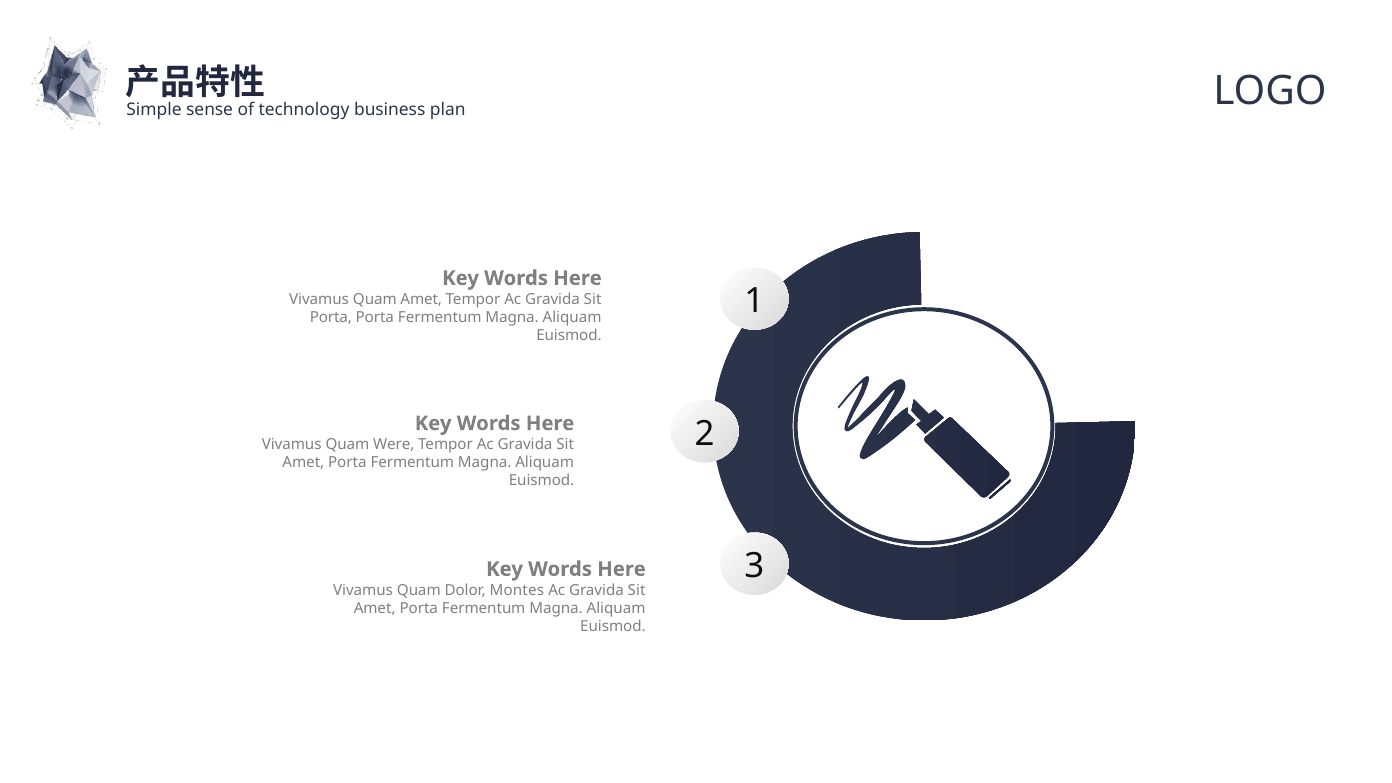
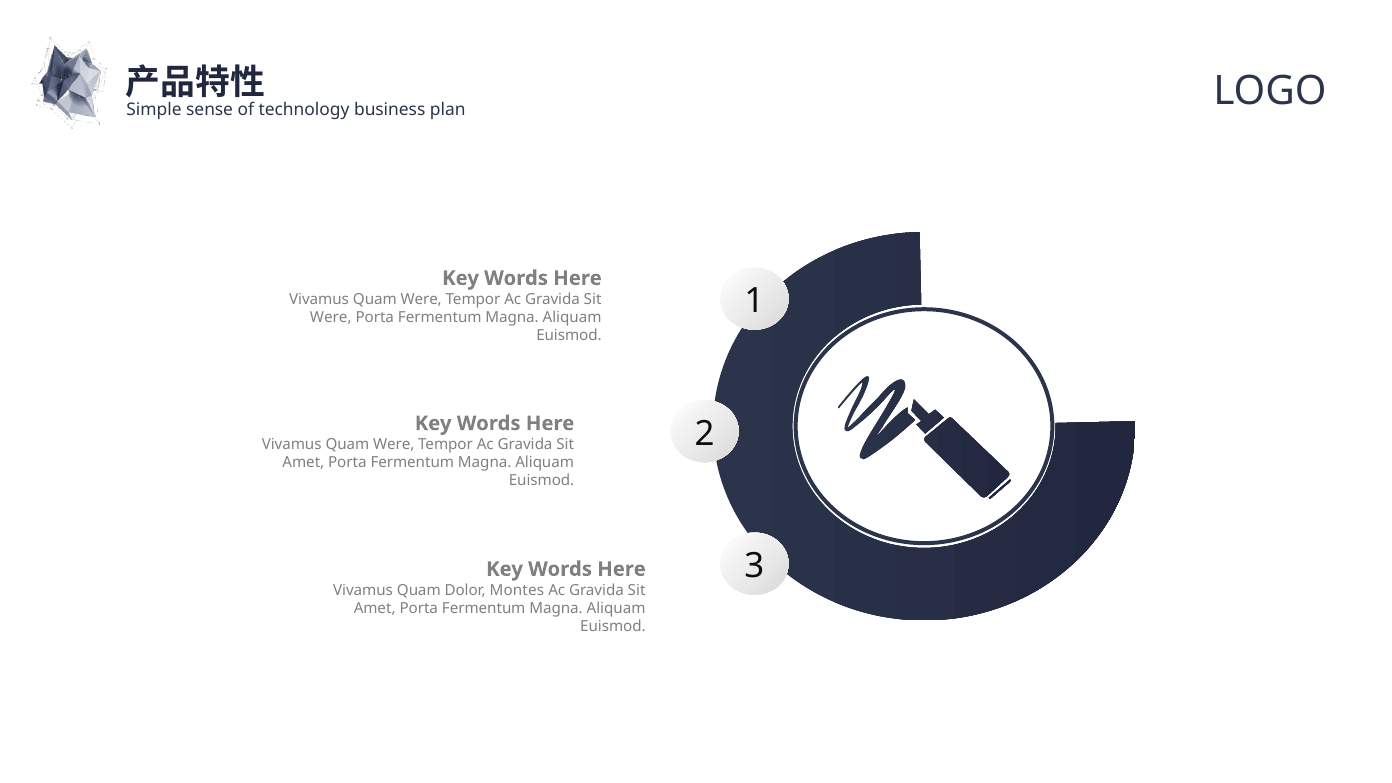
Amet at (421, 299): Amet -> Were
Porta at (331, 317): Porta -> Were
